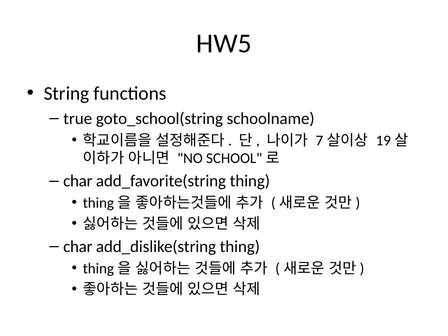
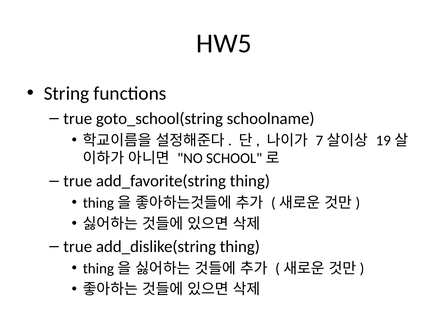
char at (78, 181): char -> true
char at (78, 247): char -> true
